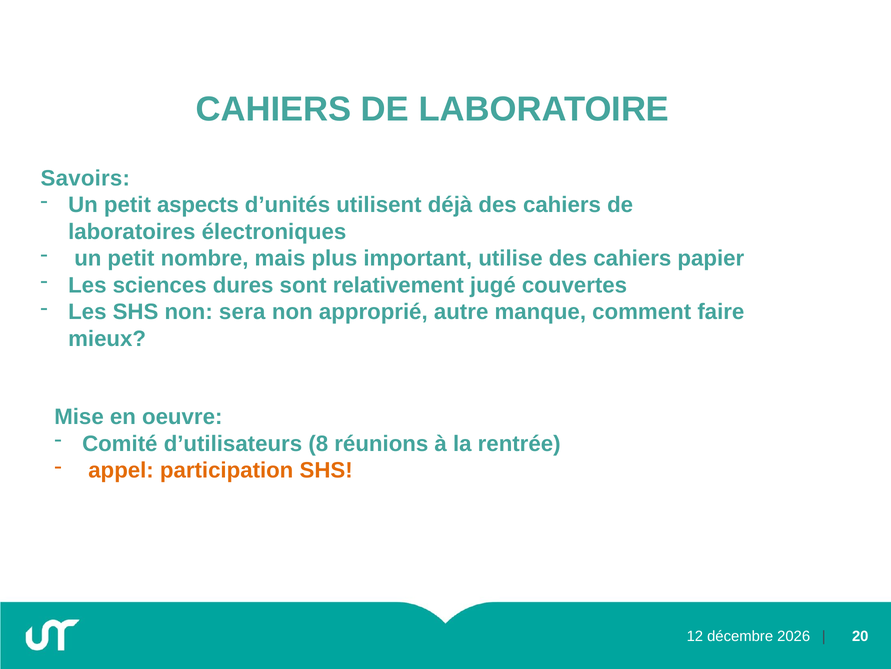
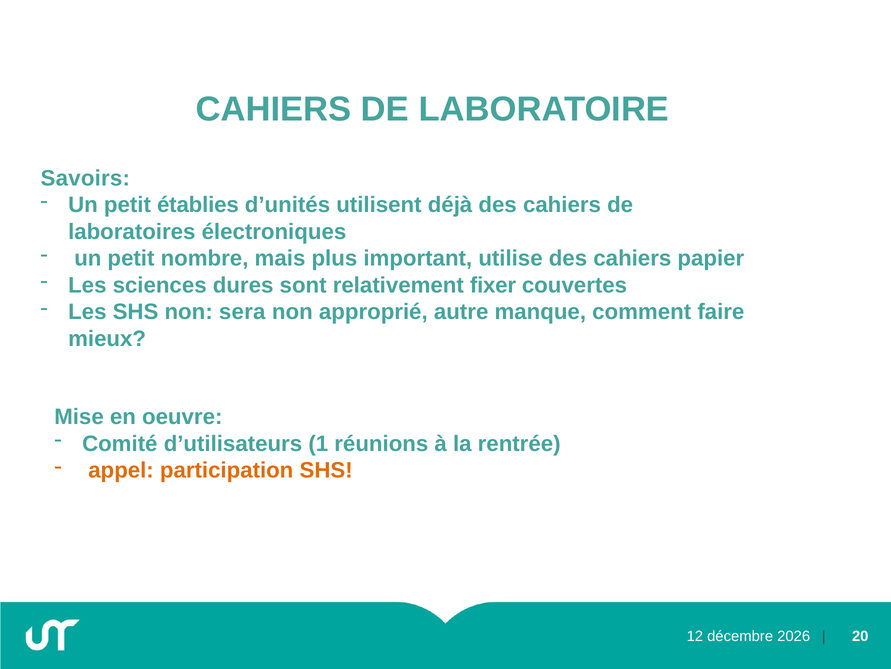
aspects: aspects -> établies
jugé: jugé -> fixer
8: 8 -> 1
